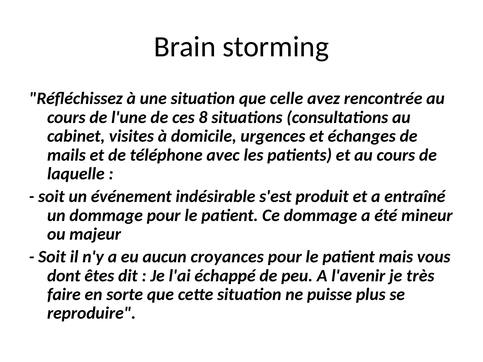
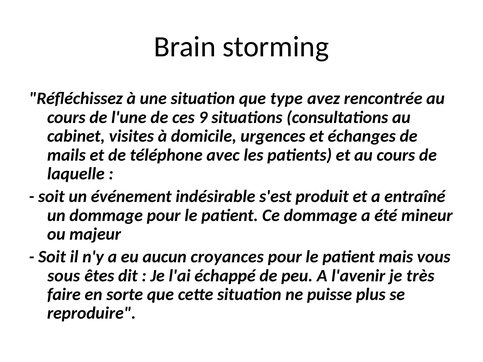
celle: celle -> type
8: 8 -> 9
dont: dont -> sous
